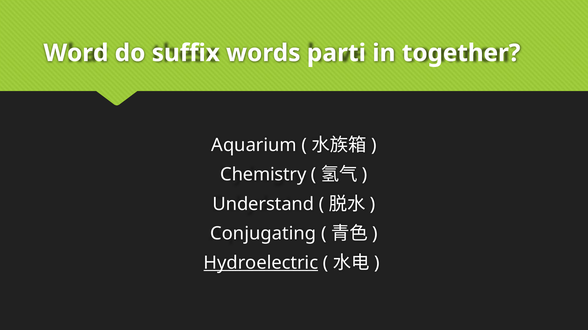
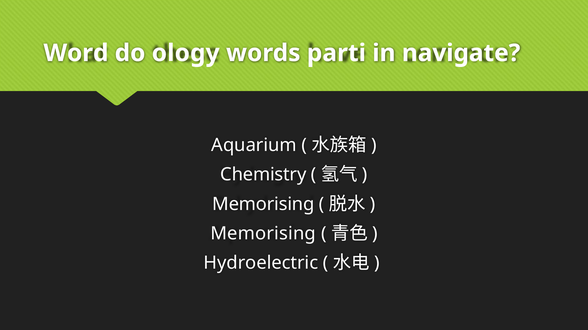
suffix: suffix -> ology
together: together -> navigate
Understand at (263, 204): Understand -> Memorising
Conjugating at (263, 234): Conjugating -> Memorising
Hydroelectric underline: present -> none
